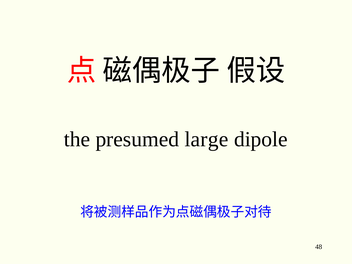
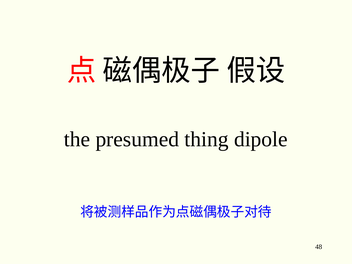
large: large -> thing
